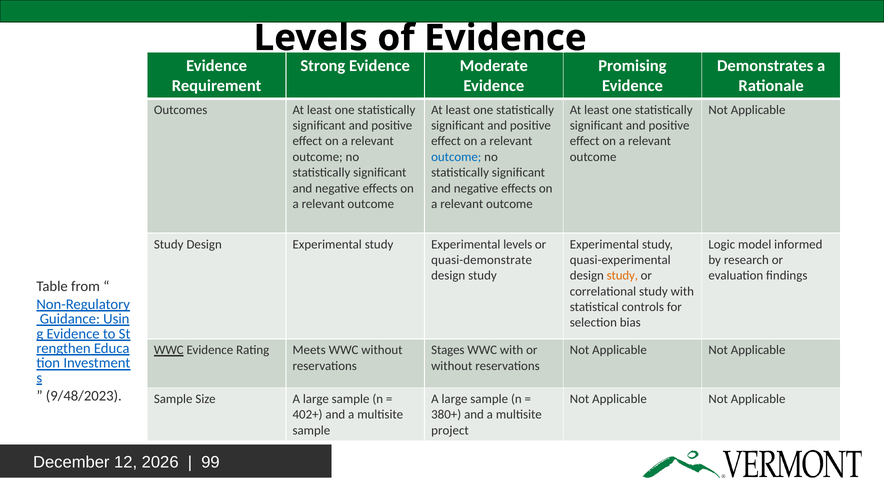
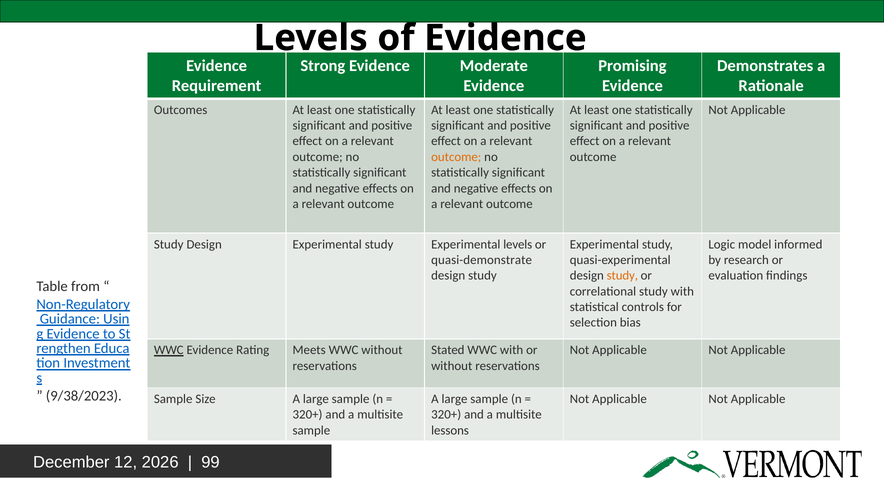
outcome at (456, 157) colour: blue -> orange
Stages: Stages -> Stated
9/48/2023: 9/48/2023 -> 9/38/2023
402+ at (308, 415): 402+ -> 320+
380+ at (446, 415): 380+ -> 320+
project: project -> lessons
